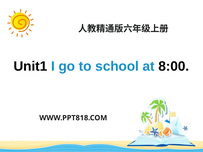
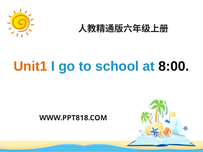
Unit1 colour: black -> orange
